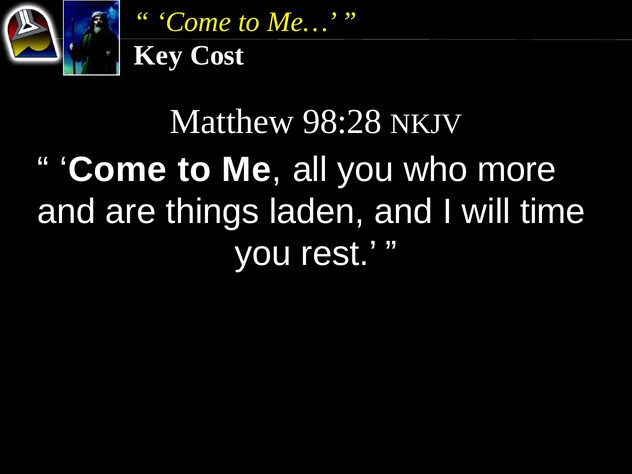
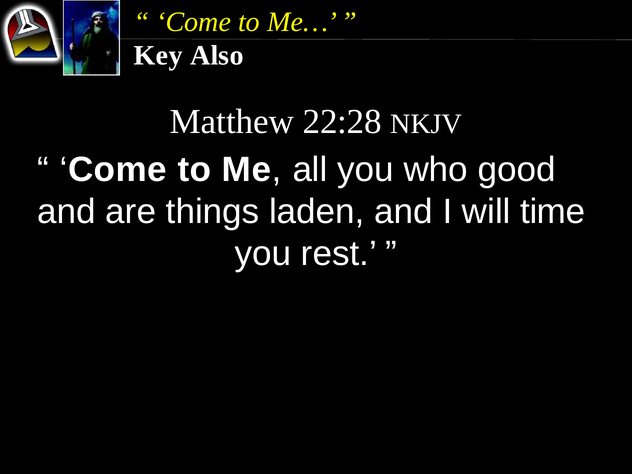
Cost: Cost -> Also
98:28: 98:28 -> 22:28
more: more -> good
